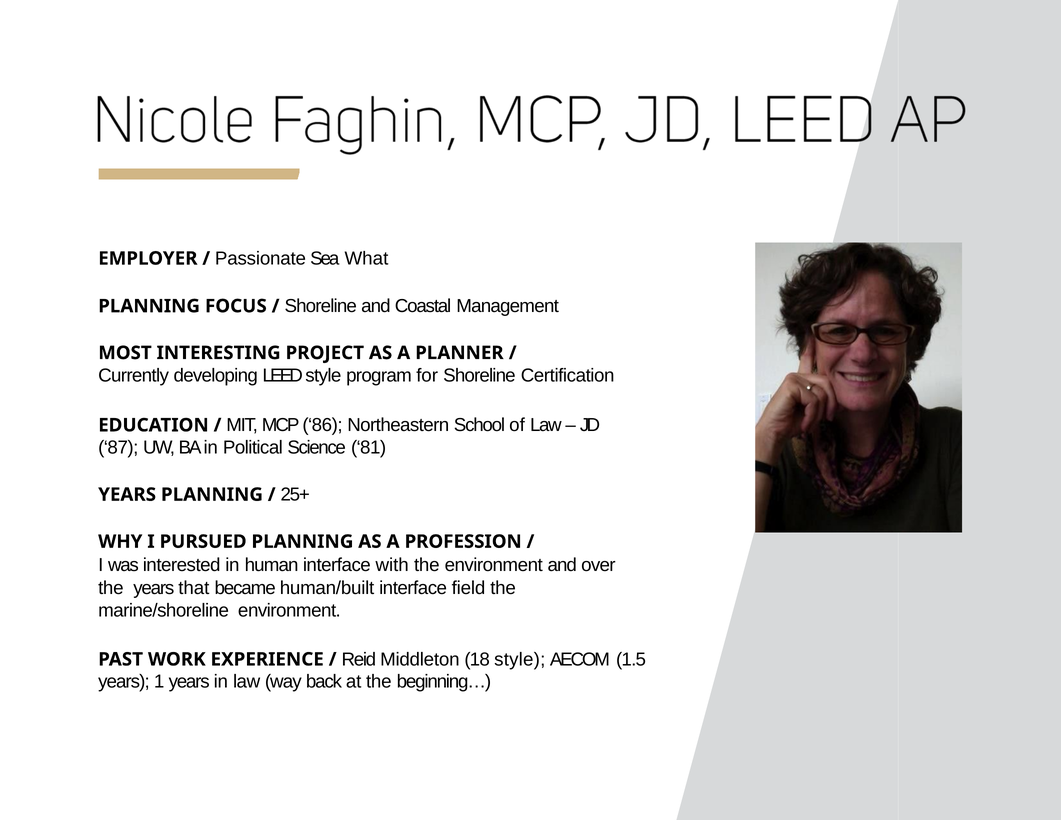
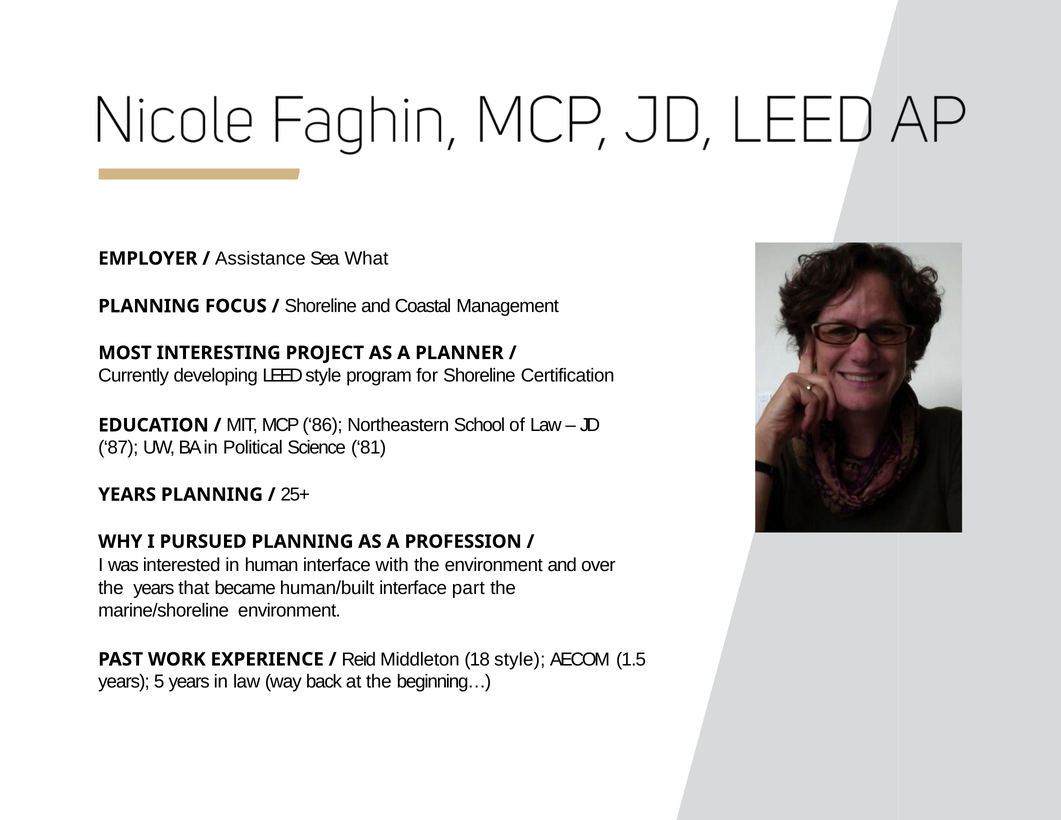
Passionate: Passionate -> Assistance
field: field -> part
1: 1 -> 5
